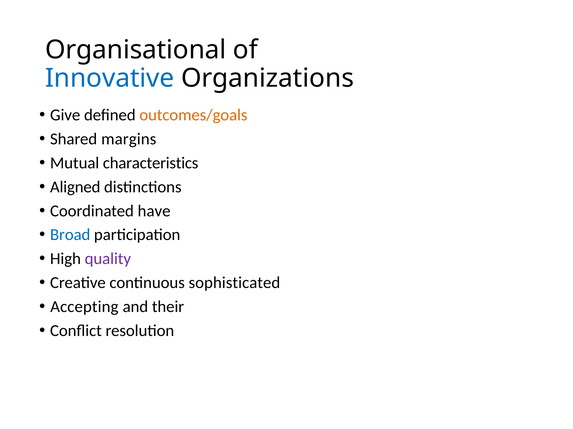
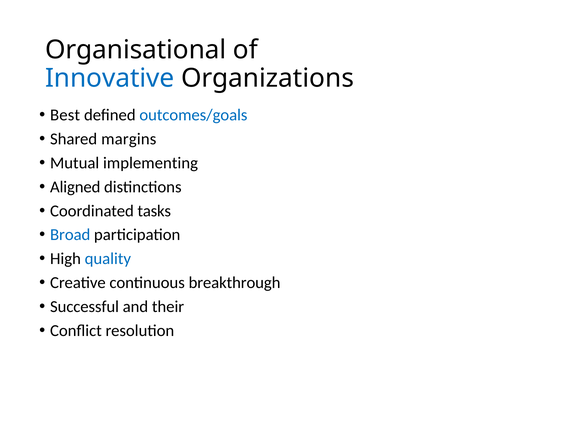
Give: Give -> Best
outcomes/goals colour: orange -> blue
characteristics: characteristics -> implementing
have: have -> tasks
quality colour: purple -> blue
sophisticated: sophisticated -> breakthrough
Accepting: Accepting -> Successful
